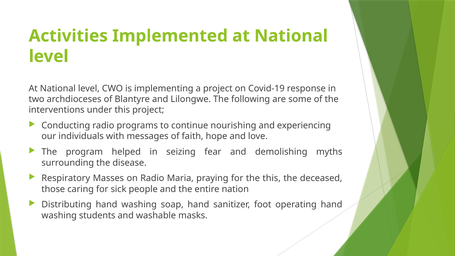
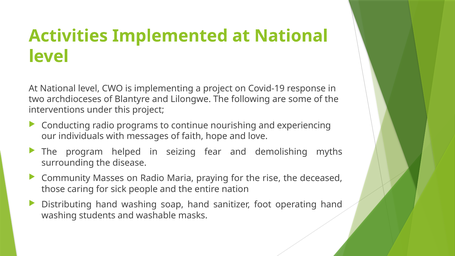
Respiratory: Respiratory -> Community
the this: this -> rise
